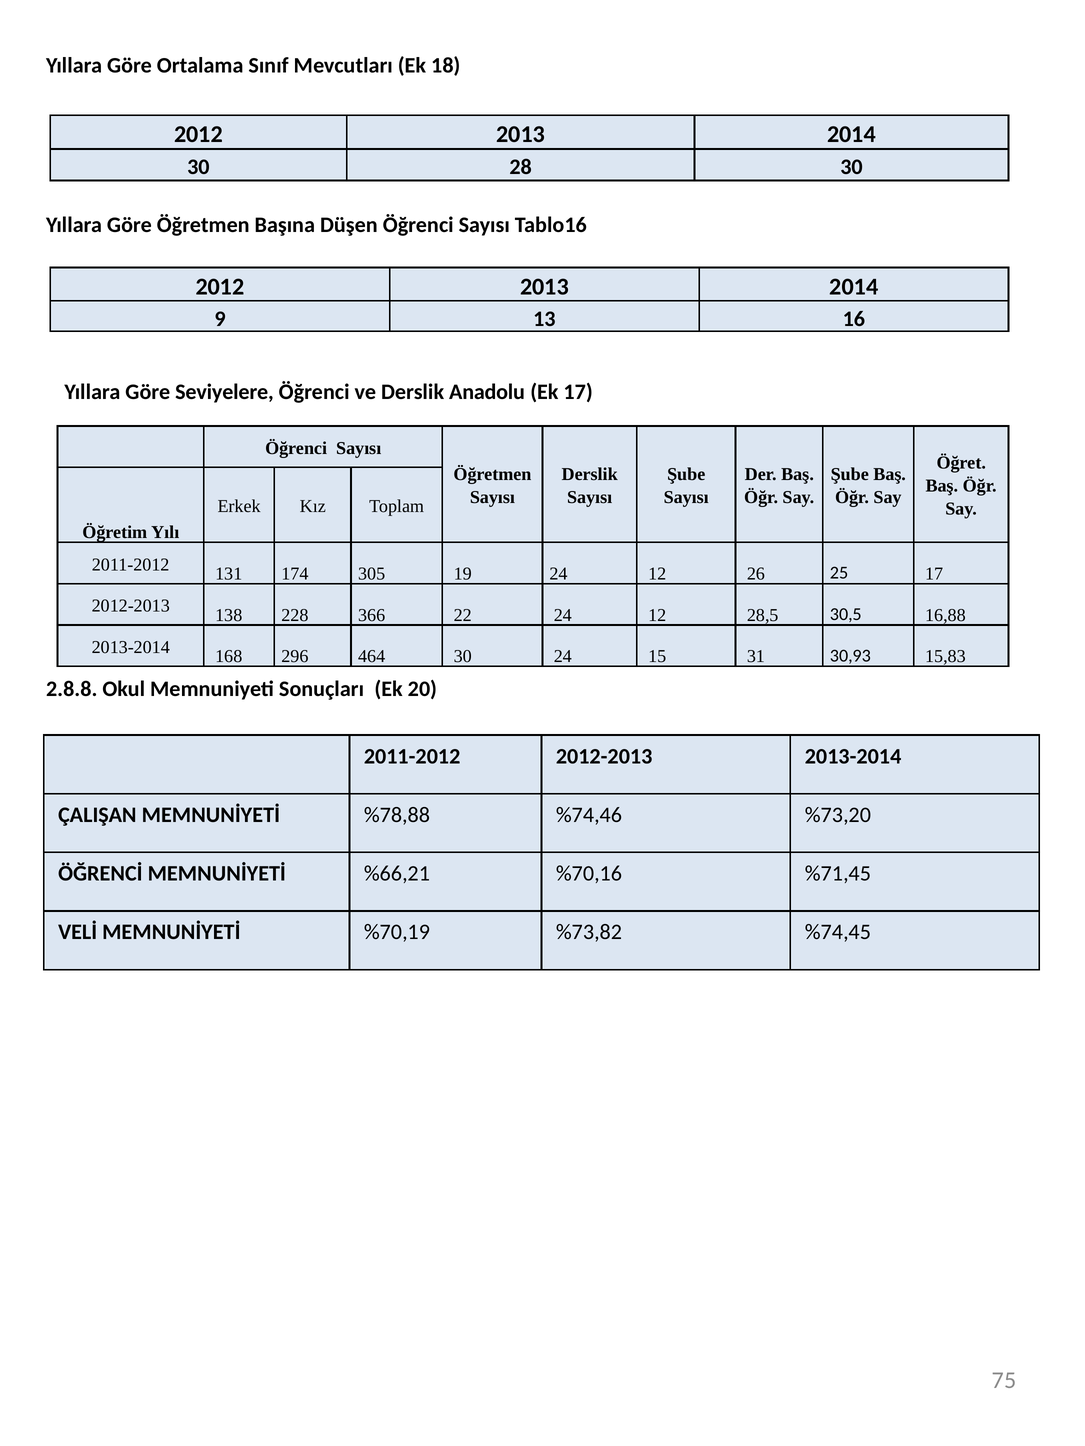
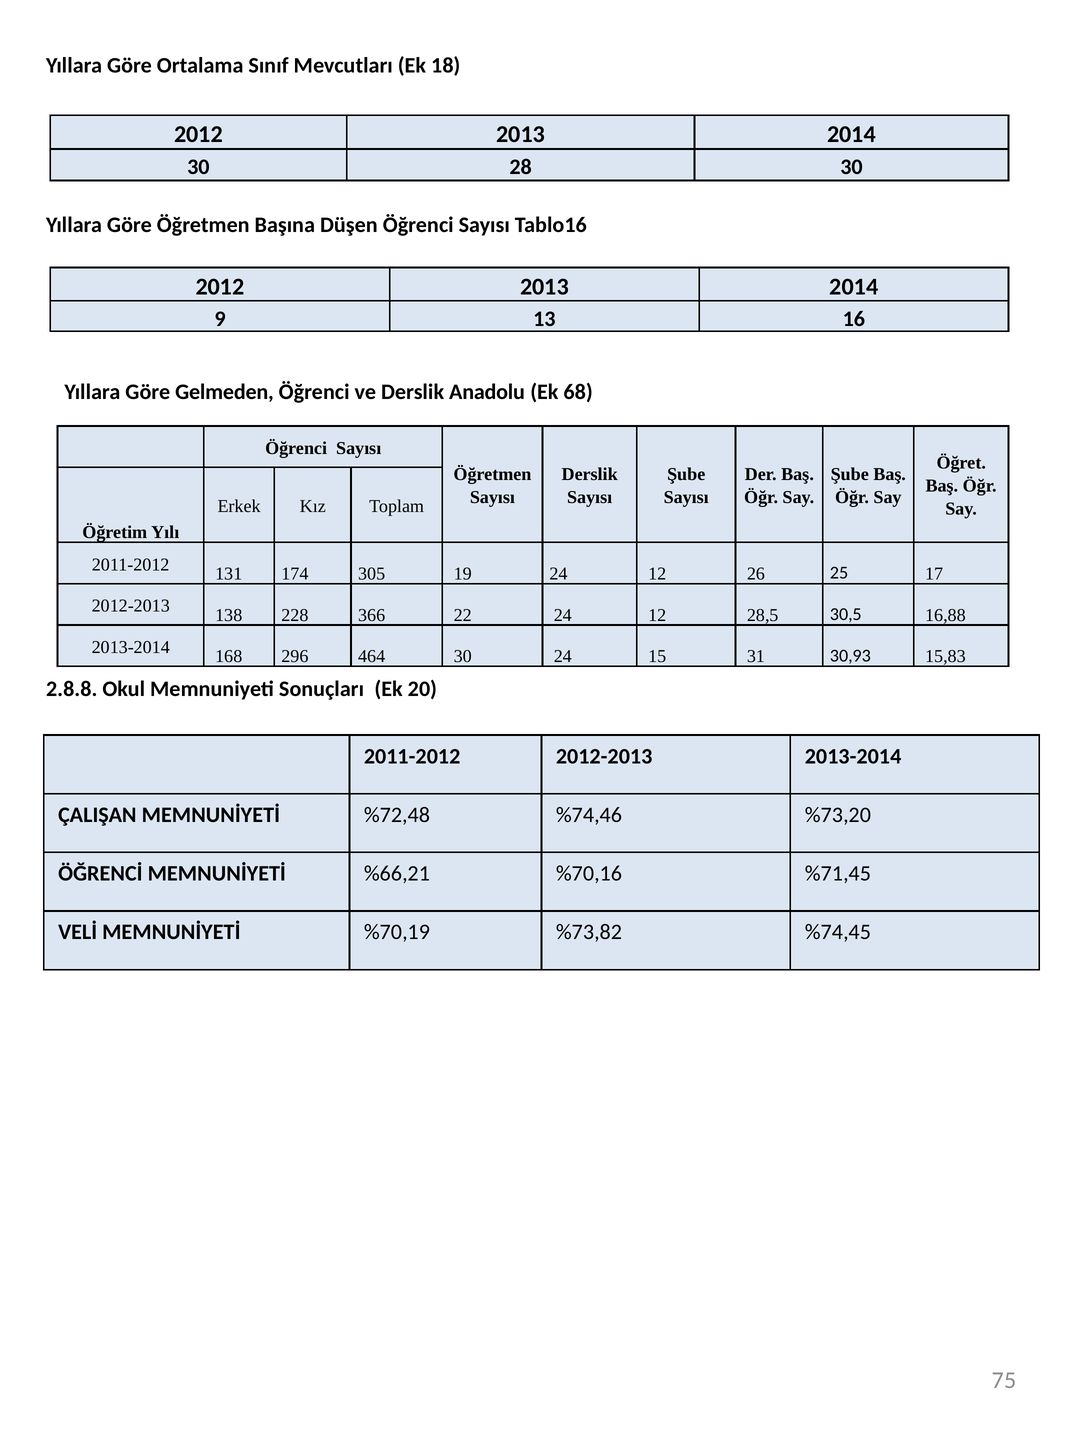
Seviyelere: Seviyelere -> Gelmeden
Ek 17: 17 -> 68
%78,88: %78,88 -> %72,48
